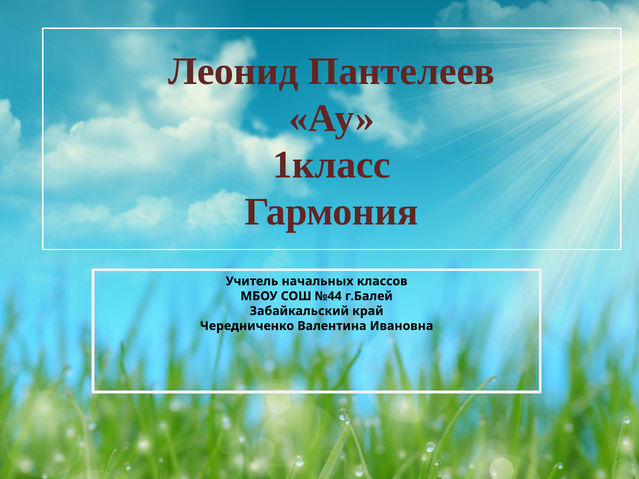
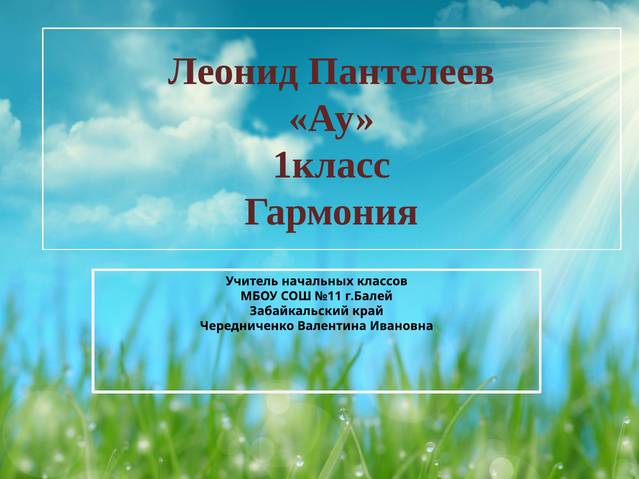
№44: №44 -> №11
